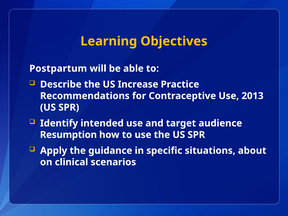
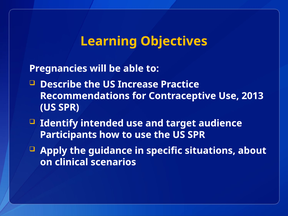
Postpartum: Postpartum -> Pregnancies
Resumption: Resumption -> Participants
